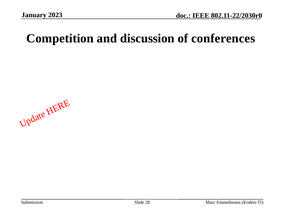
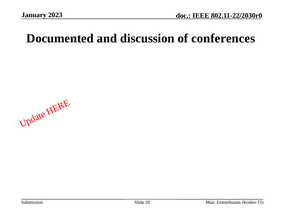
Competition: Competition -> Documented
